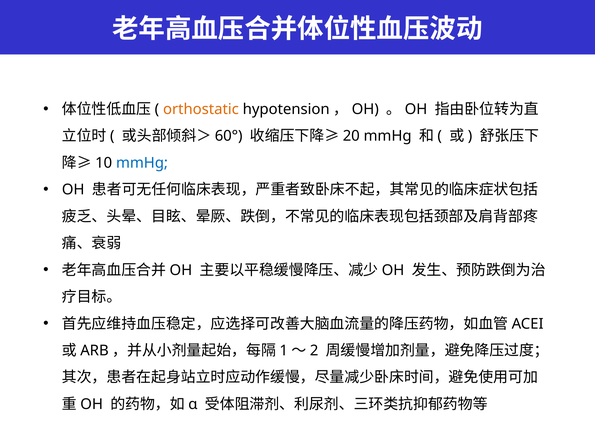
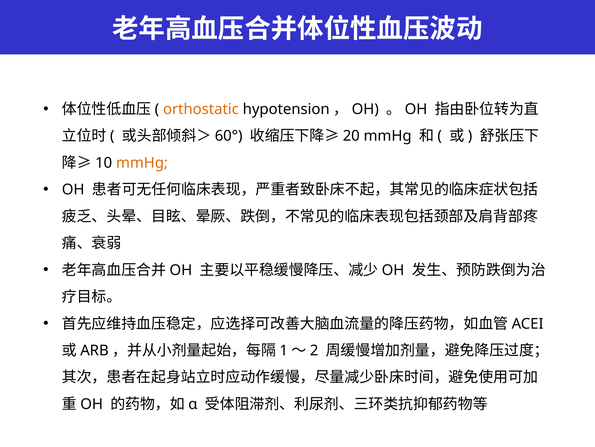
mmHg at (142, 163) colour: blue -> orange
